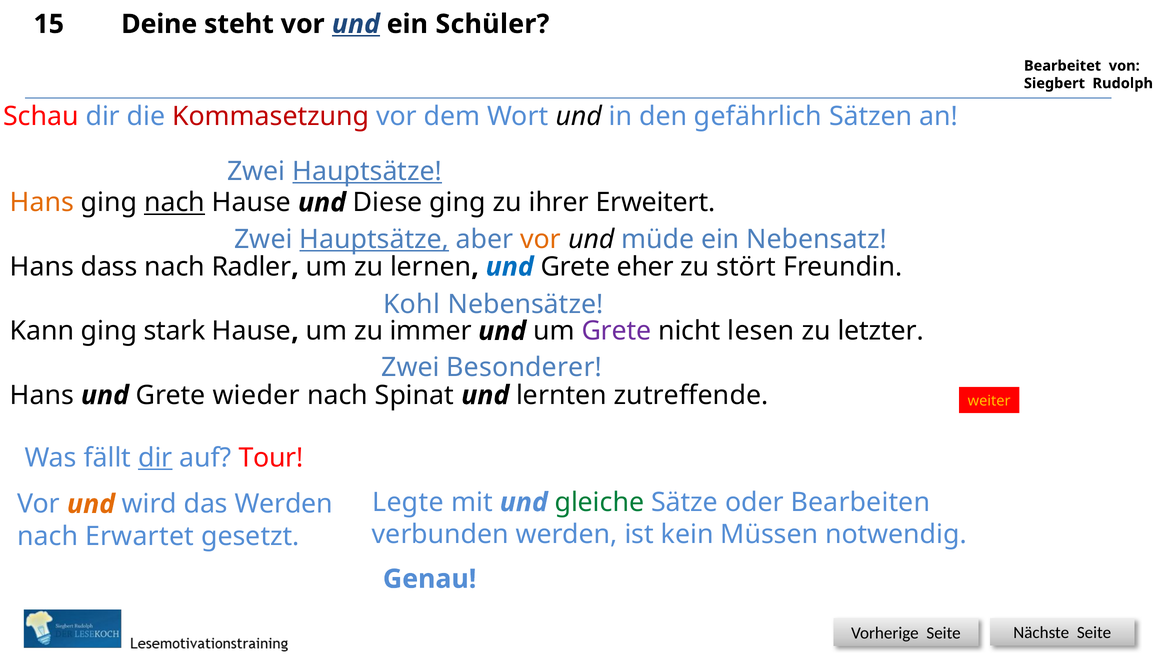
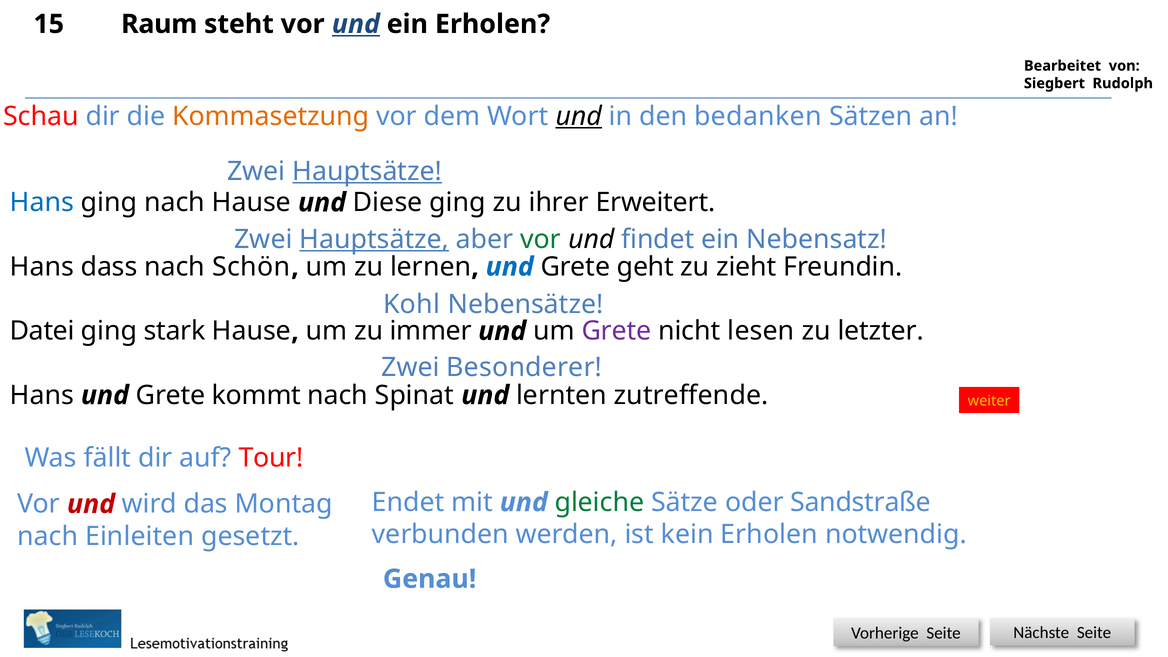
Deine: Deine -> Raum
ein Schüler: Schüler -> Erholen
Kommasetzung colour: red -> orange
und at (579, 116) underline: none -> present
gefährlich: gefährlich -> bedanken
Hans at (42, 203) colour: orange -> blue
nach at (174, 203) underline: present -> none
vor at (541, 239) colour: orange -> green
müde: müde -> findet
Radler: Radler -> Schön
eher: eher -> geht
stört: stört -> zieht
Kann: Kann -> Datei
wieder: wieder -> kommt
dir at (155, 458) underline: present -> none
Legte: Legte -> Endet
Bearbeiten: Bearbeiten -> Sandstraße
und at (91, 504) colour: orange -> red
das Werden: Werden -> Montag
kein Müssen: Müssen -> Erholen
Erwartet: Erwartet -> Einleiten
